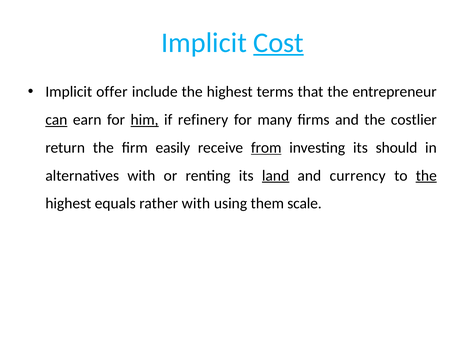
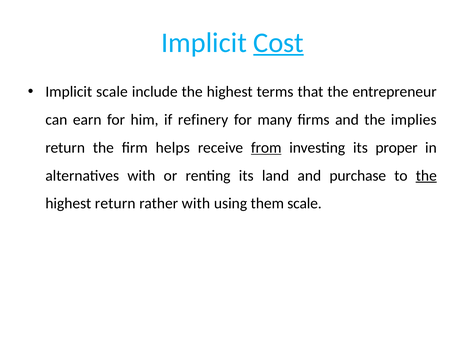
Implicit offer: offer -> scale
can underline: present -> none
him underline: present -> none
costlier: costlier -> implies
easily: easily -> helps
should: should -> proper
land underline: present -> none
currency: currency -> purchase
highest equals: equals -> return
